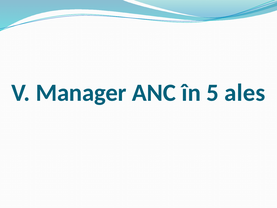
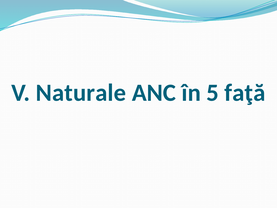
Manager: Manager -> Naturale
ales: ales -> faţă
